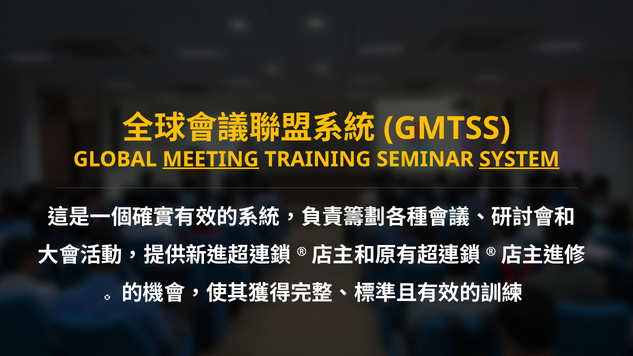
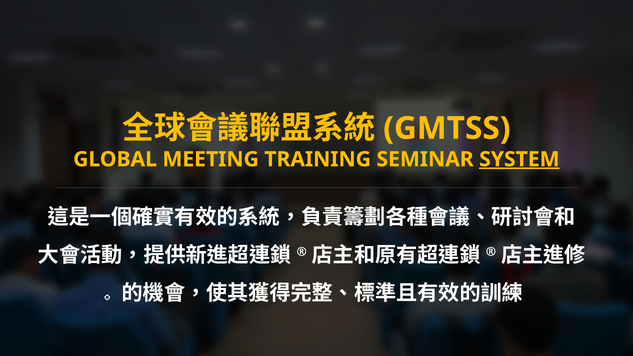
MEETING underline: present -> none
